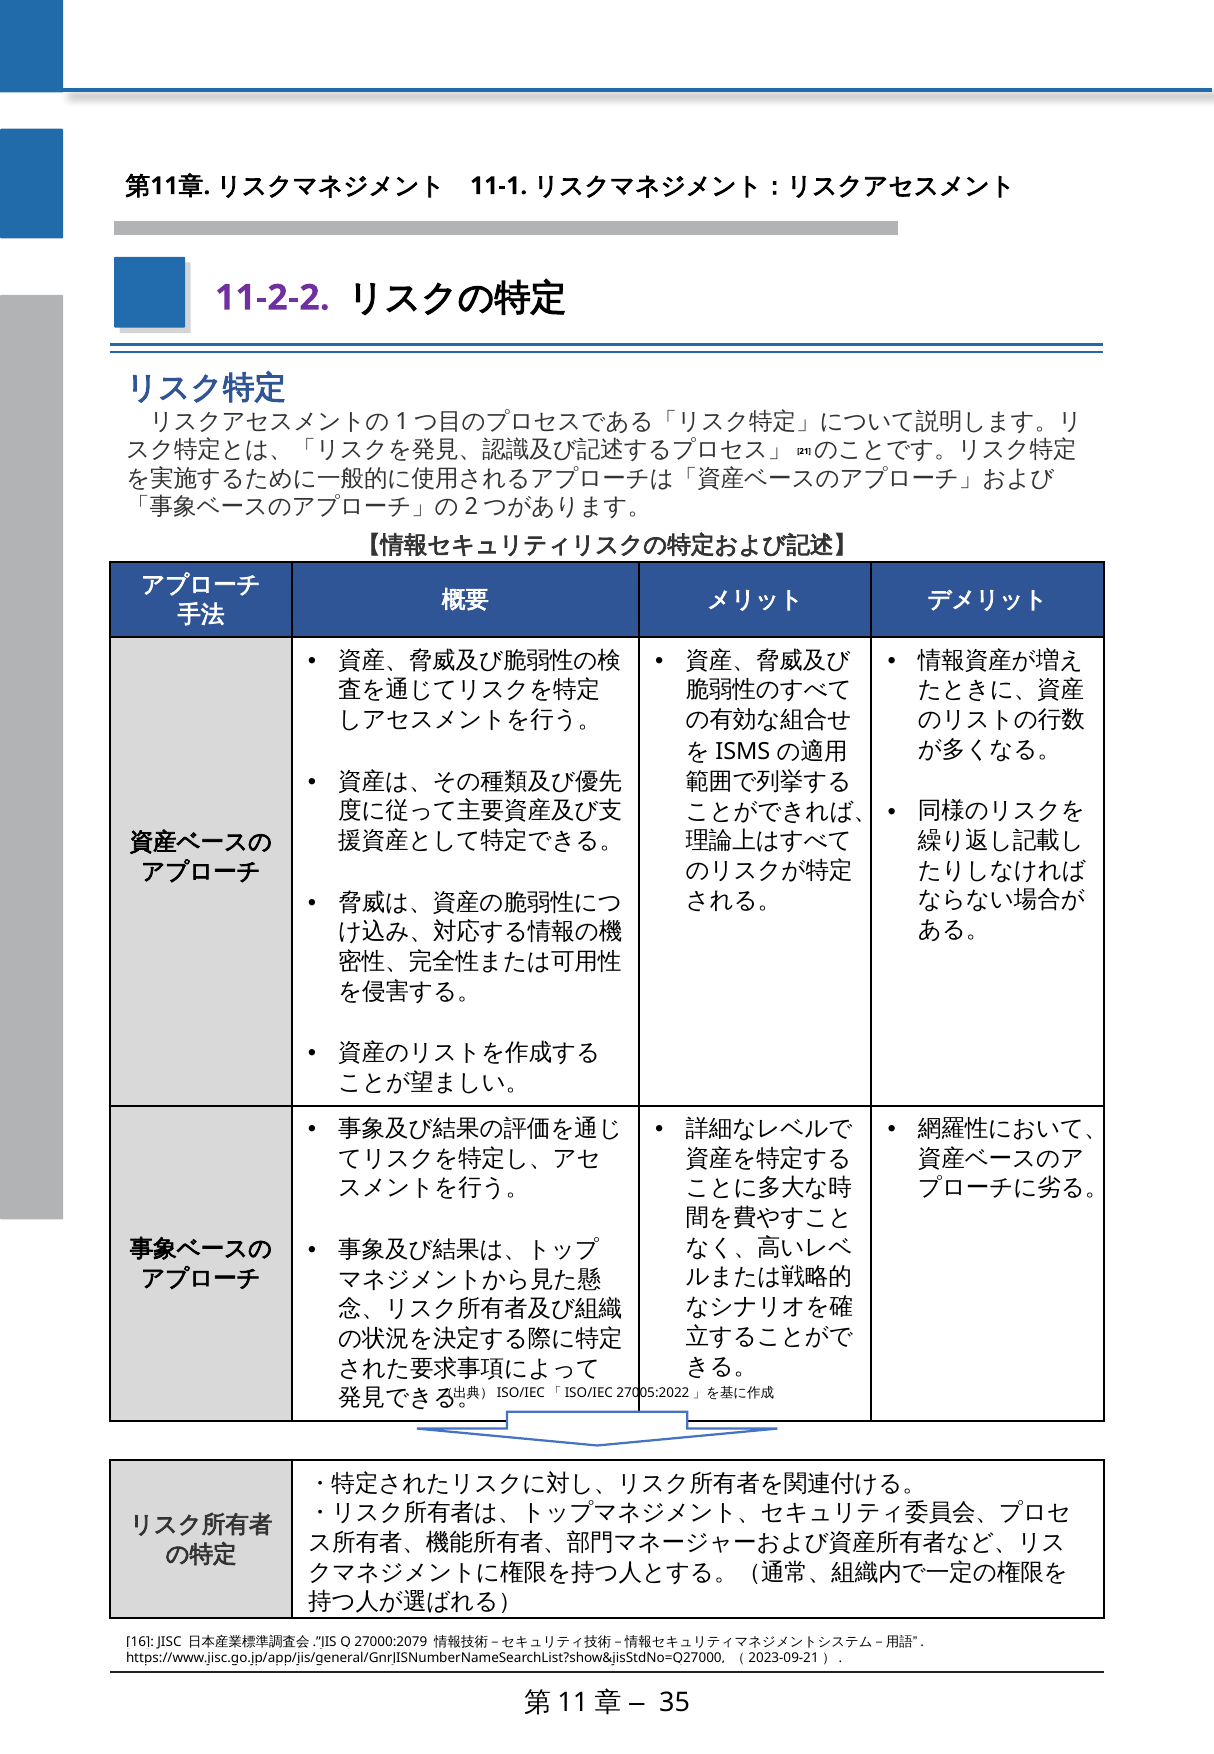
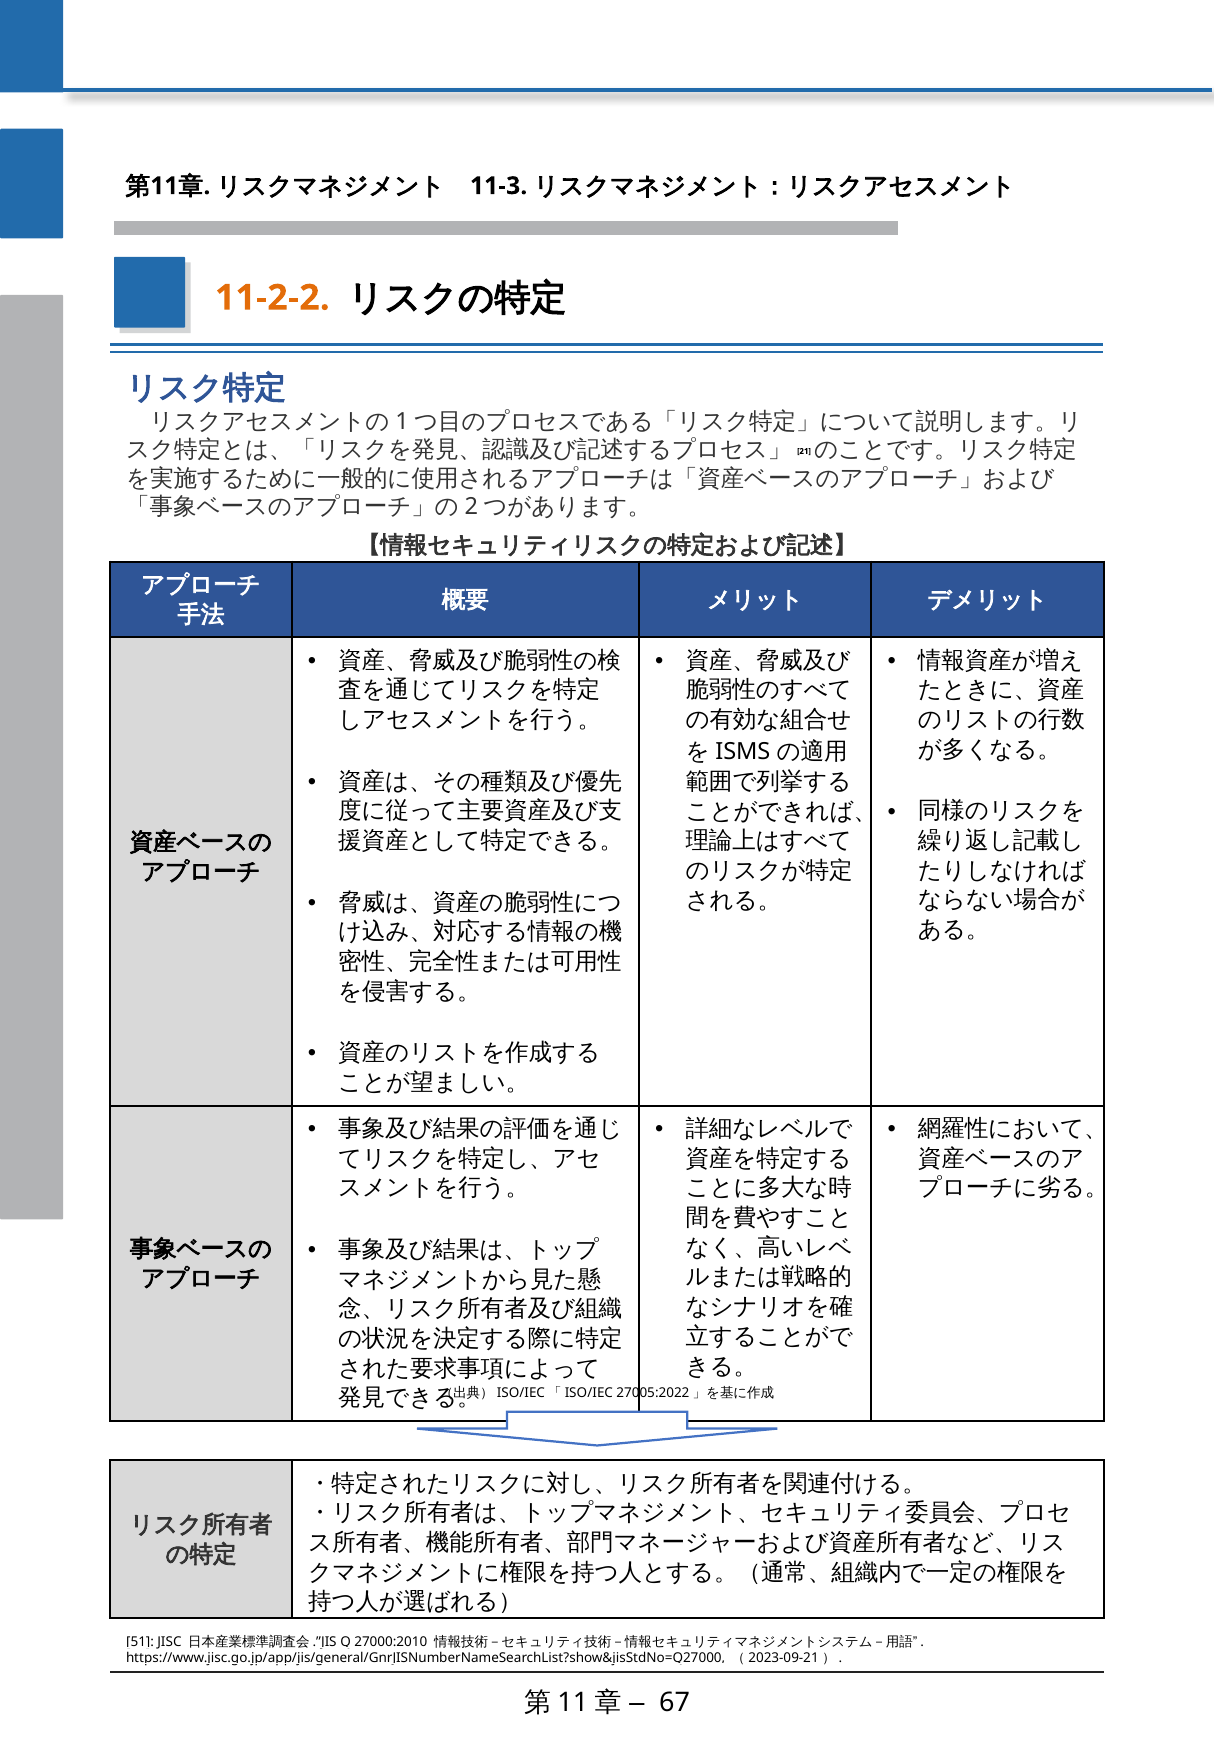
11-1: 11-1 -> 11-3
11-2-2 colour: purple -> orange
16: 16 -> 51
27000:2079: 27000:2079 -> 27000:2010
35: 35 -> 67
